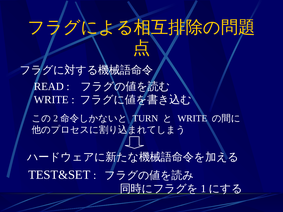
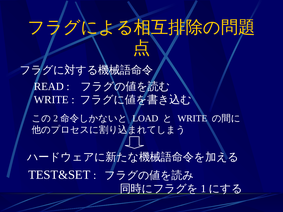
TURN: TURN -> LOAD
